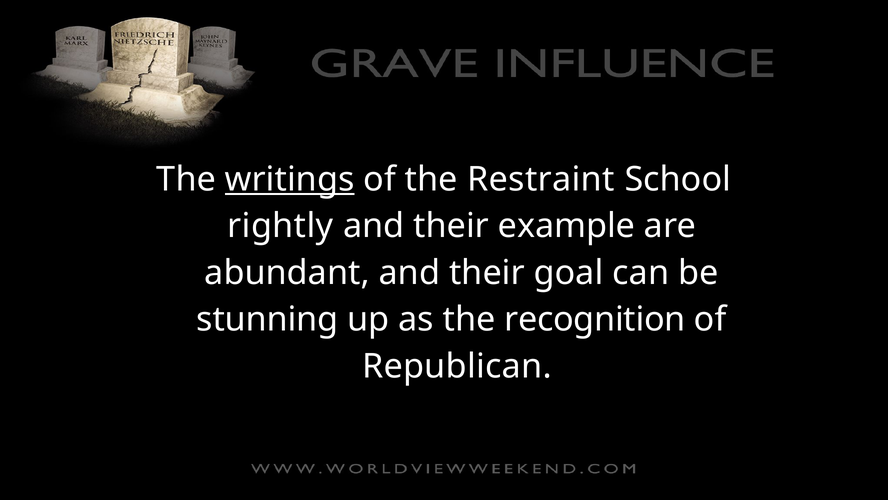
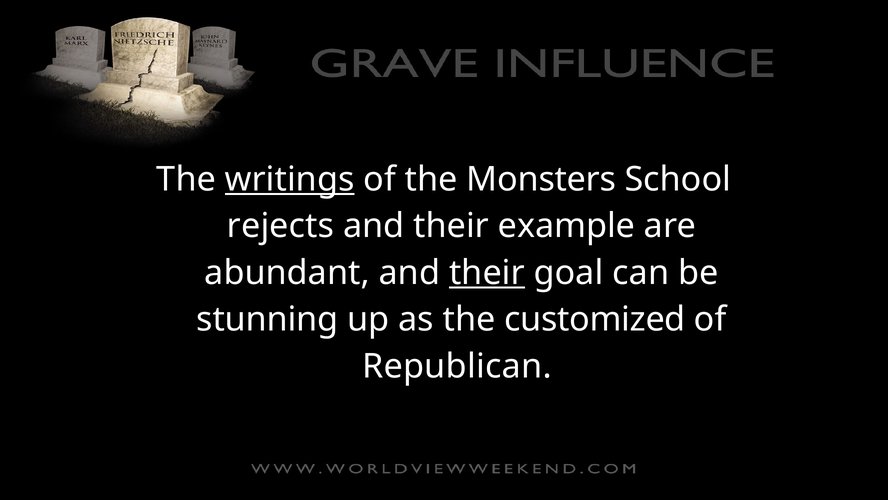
Restraint: Restraint -> Monsters
rightly: rightly -> rejects
their at (487, 273) underline: none -> present
recognition: recognition -> customized
